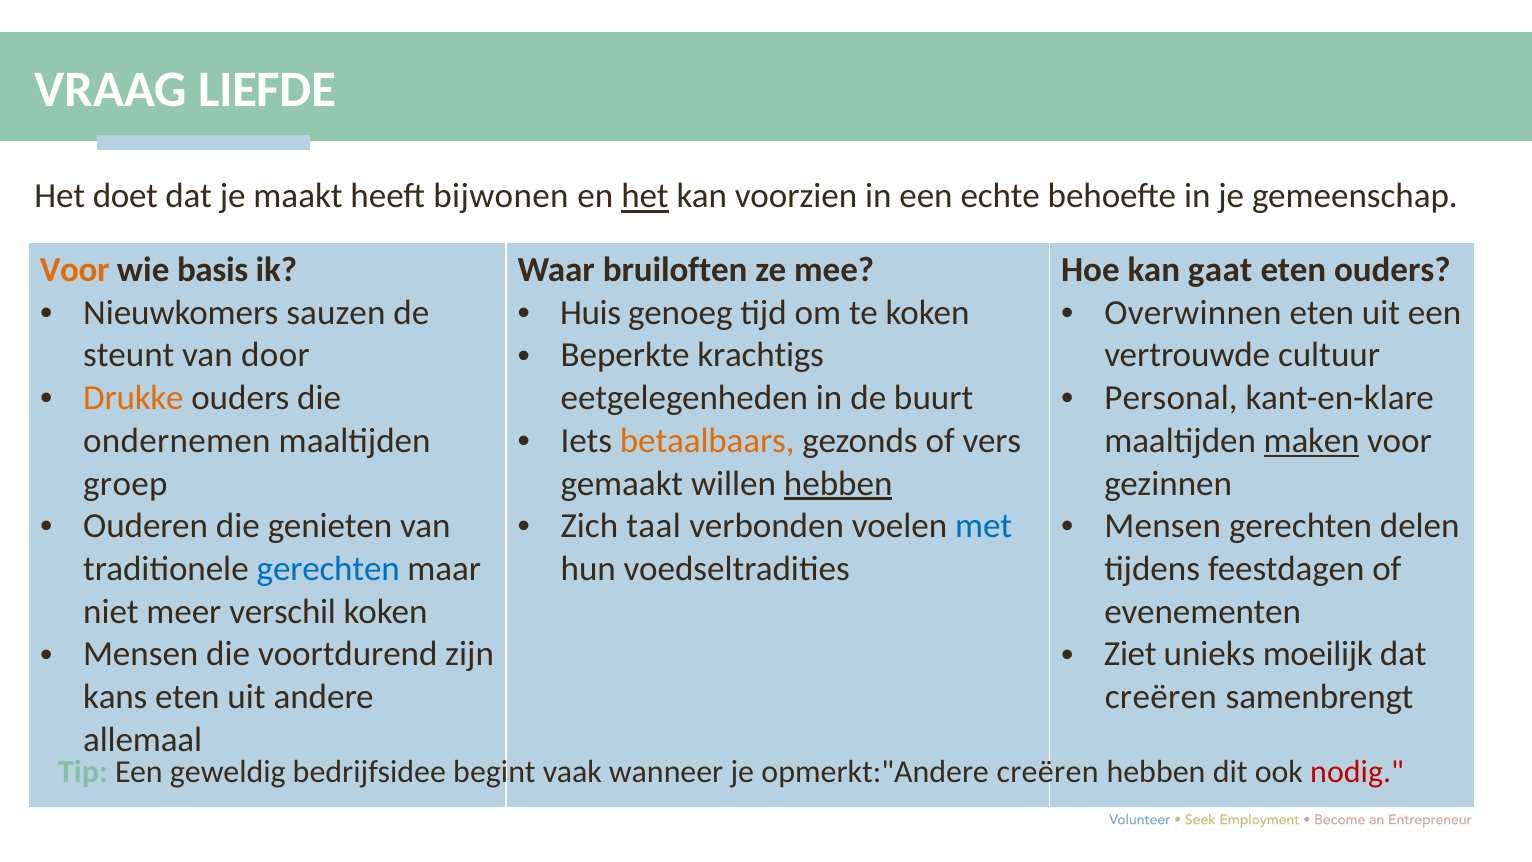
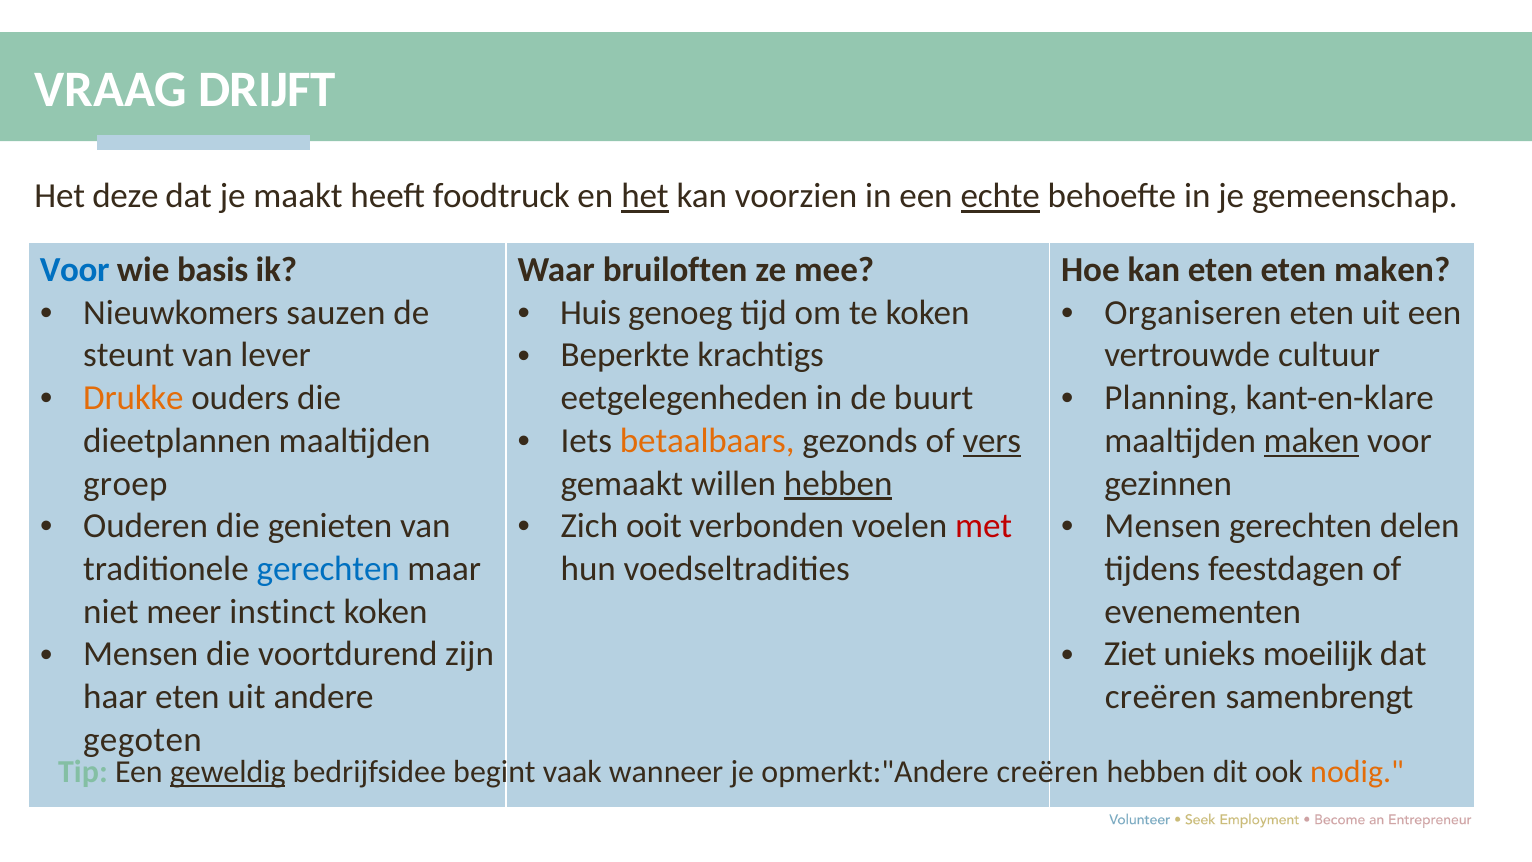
LIEFDE: LIEFDE -> DRIJFT
doet: doet -> deze
bijwonen: bijwonen -> foodtruck
echte underline: none -> present
Voor at (75, 270) colour: orange -> blue
kan gaat: gaat -> eten
eten ouders: ouders -> maken
Overwinnen: Overwinnen -> Organiseren
door: door -> lever
Personal: Personal -> Planning
vers underline: none -> present
ondernemen: ondernemen -> dieetplannen
taal: taal -> ooit
met colour: blue -> red
verschil: verschil -> instinct
kans: kans -> haar
allemaal: allemaal -> gegoten
geweldig underline: none -> present
nodig colour: red -> orange
